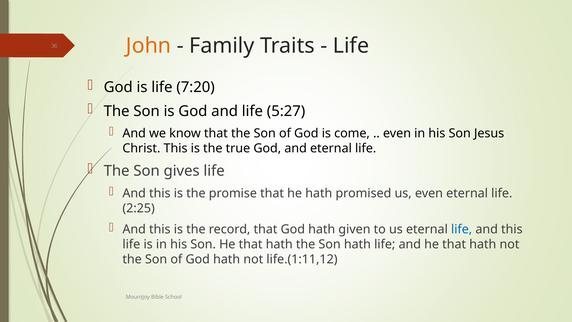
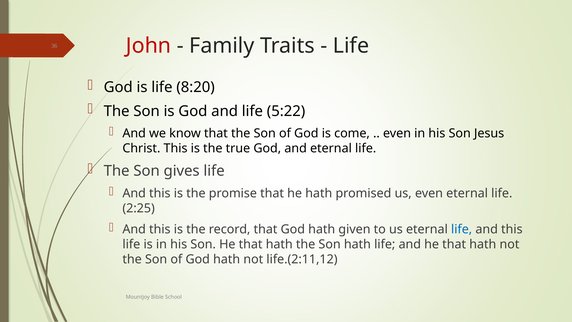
John colour: orange -> red
7:20: 7:20 -> 8:20
5:27: 5:27 -> 5:22
life.(1:11,12: life.(1:11,12 -> life.(2:11,12
